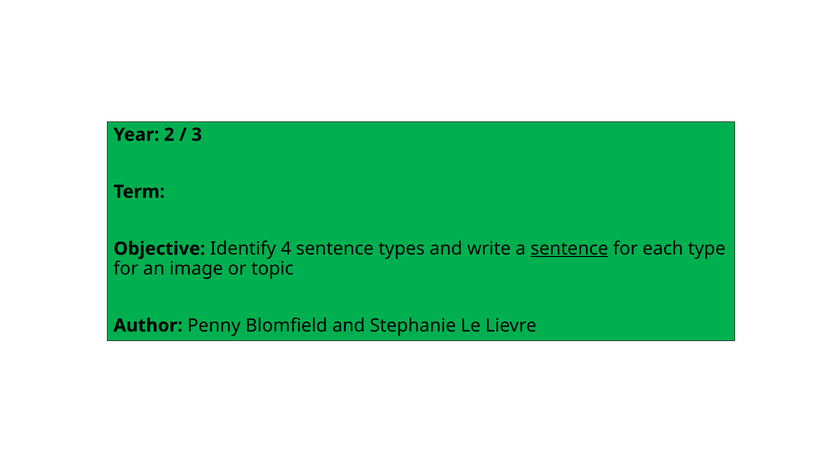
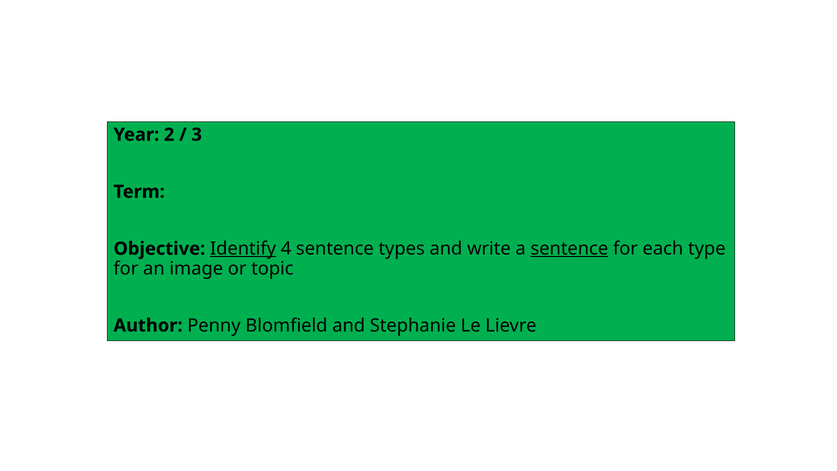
Identify underline: none -> present
